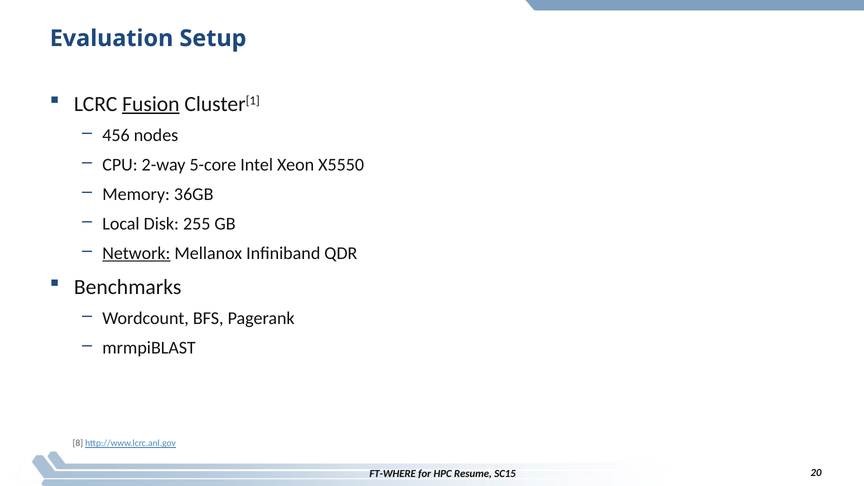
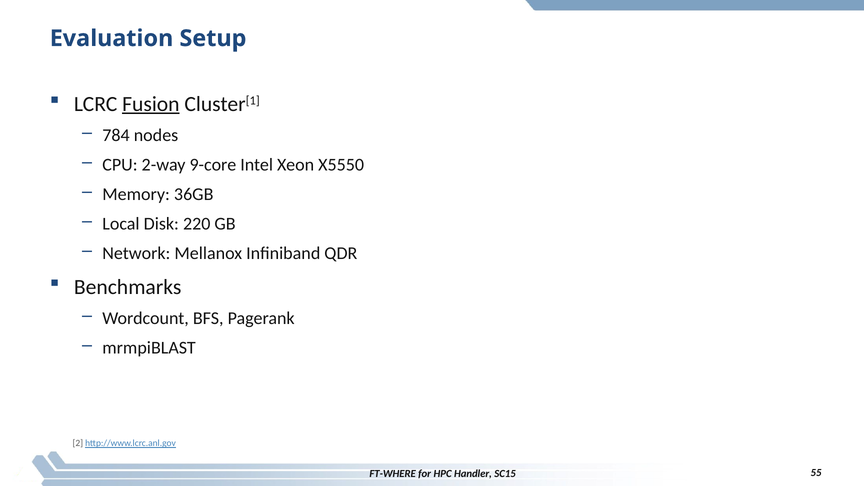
456: 456 -> 784
5-core: 5-core -> 9-core
255: 255 -> 220
Network underline: present -> none
8: 8 -> 2
Resume: Resume -> Handler
20: 20 -> 55
